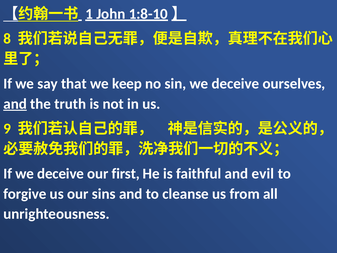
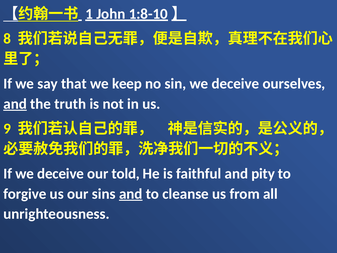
first: first -> told
evil: evil -> pity
and at (131, 194) underline: none -> present
